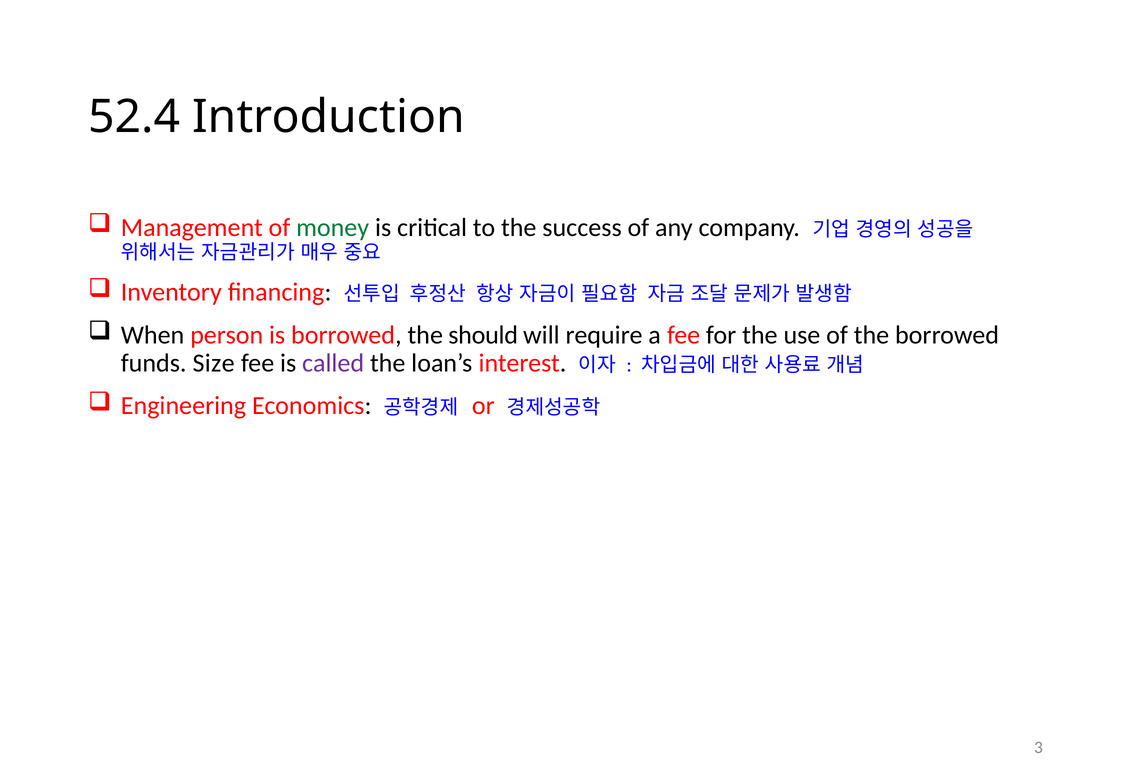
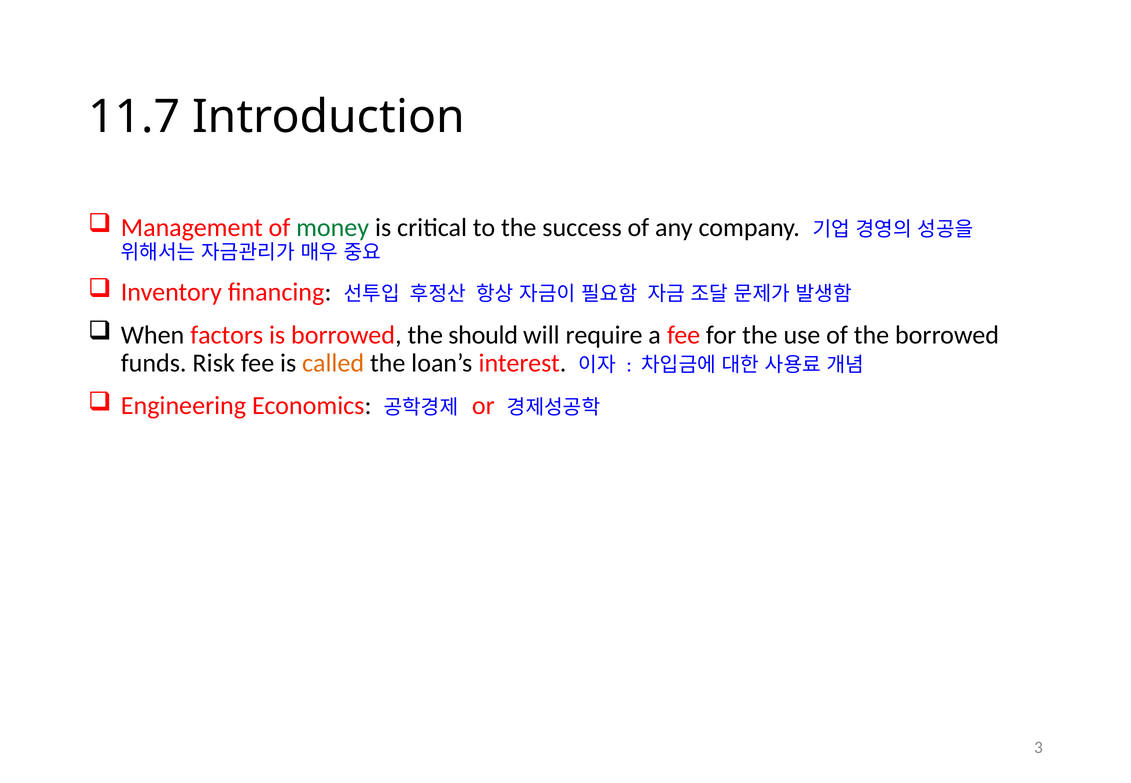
52.4: 52.4 -> 11.7
person: person -> factors
Size: Size -> Risk
called colour: purple -> orange
